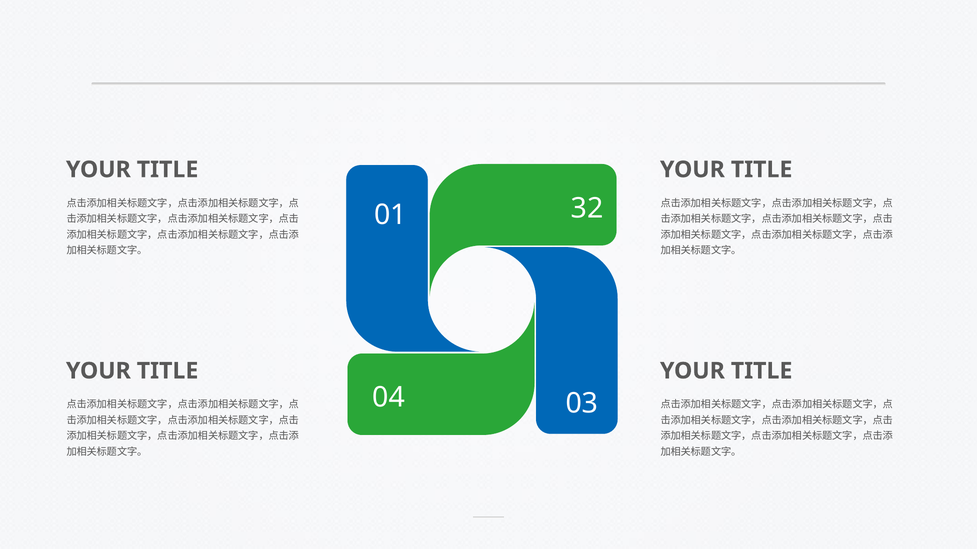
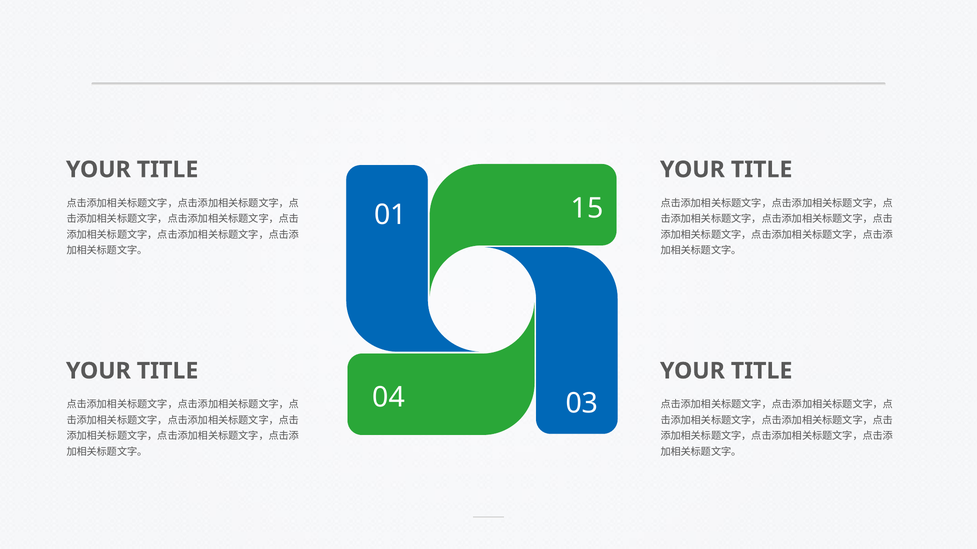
32: 32 -> 15
